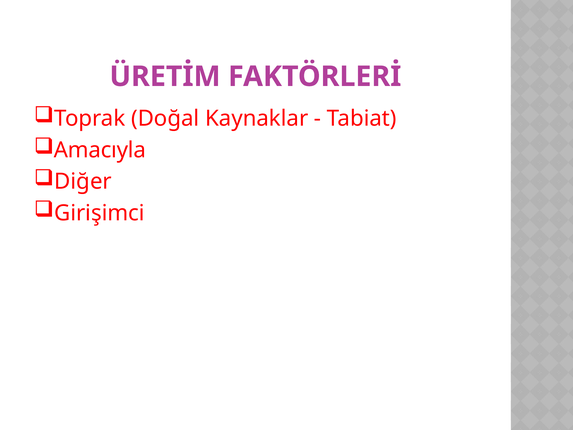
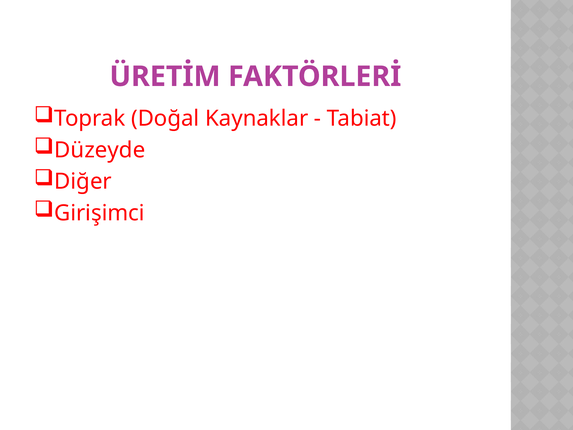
Amacıyla: Amacıyla -> Düzeyde
